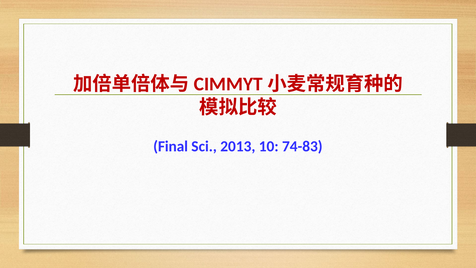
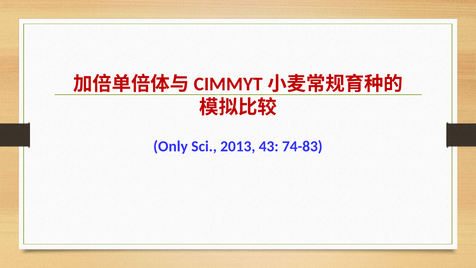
Final: Final -> Only
10: 10 -> 43
